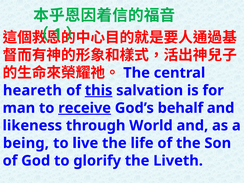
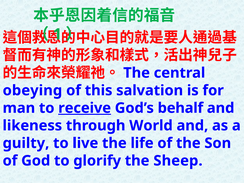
heareth: heareth -> obeying
this underline: present -> none
being: being -> guilty
Liveth: Liveth -> Sheep
